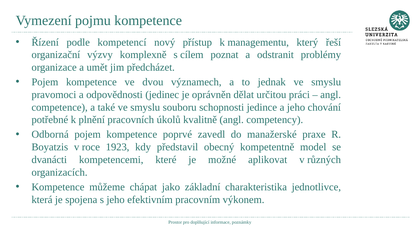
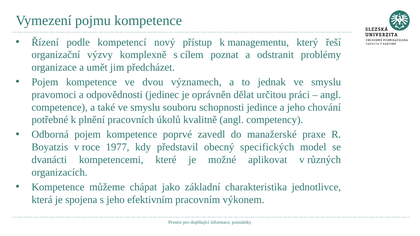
1923: 1923 -> 1977
kompetentně: kompetentně -> specifických
